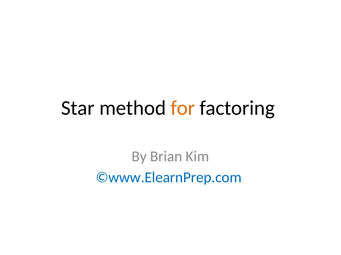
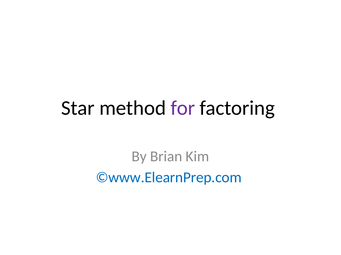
for colour: orange -> purple
